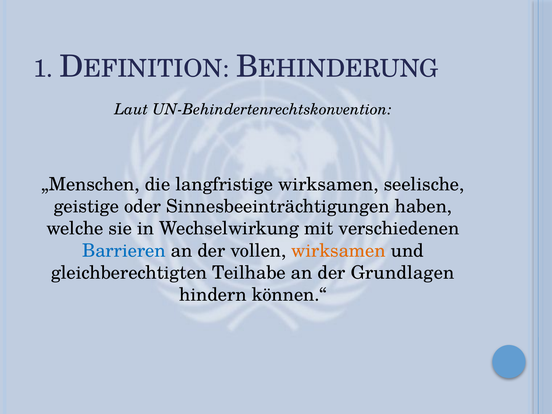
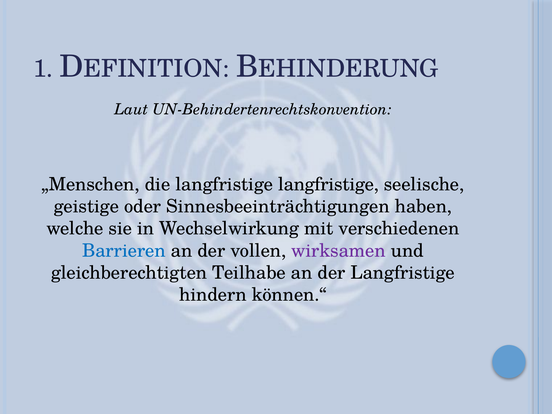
langfristige wirksamen: wirksamen -> langfristige
wirksamen at (339, 251) colour: orange -> purple
der Grundlagen: Grundlagen -> Langfristige
